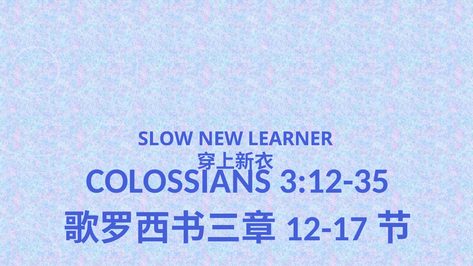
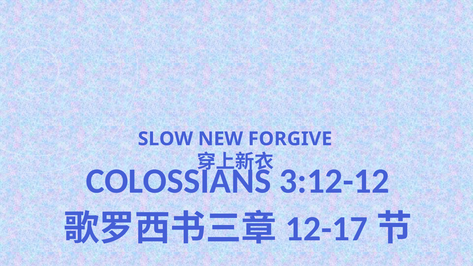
LEARNER: LEARNER -> FORGIVE
3:12-35: 3:12-35 -> 3:12-12
